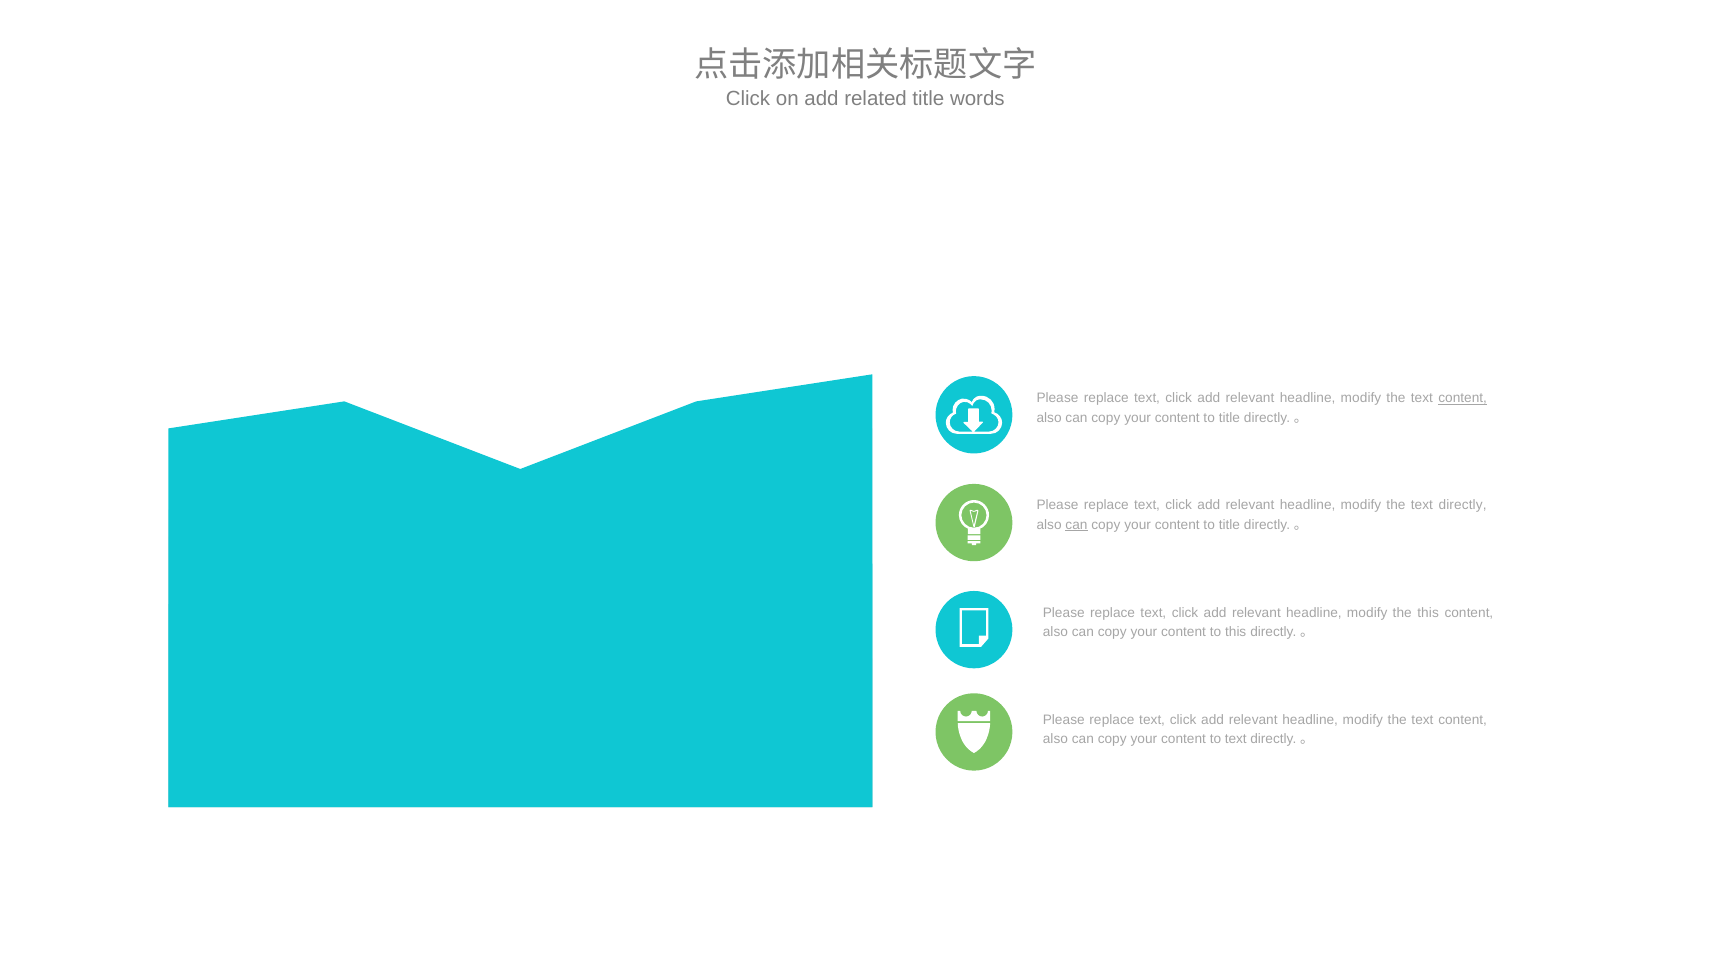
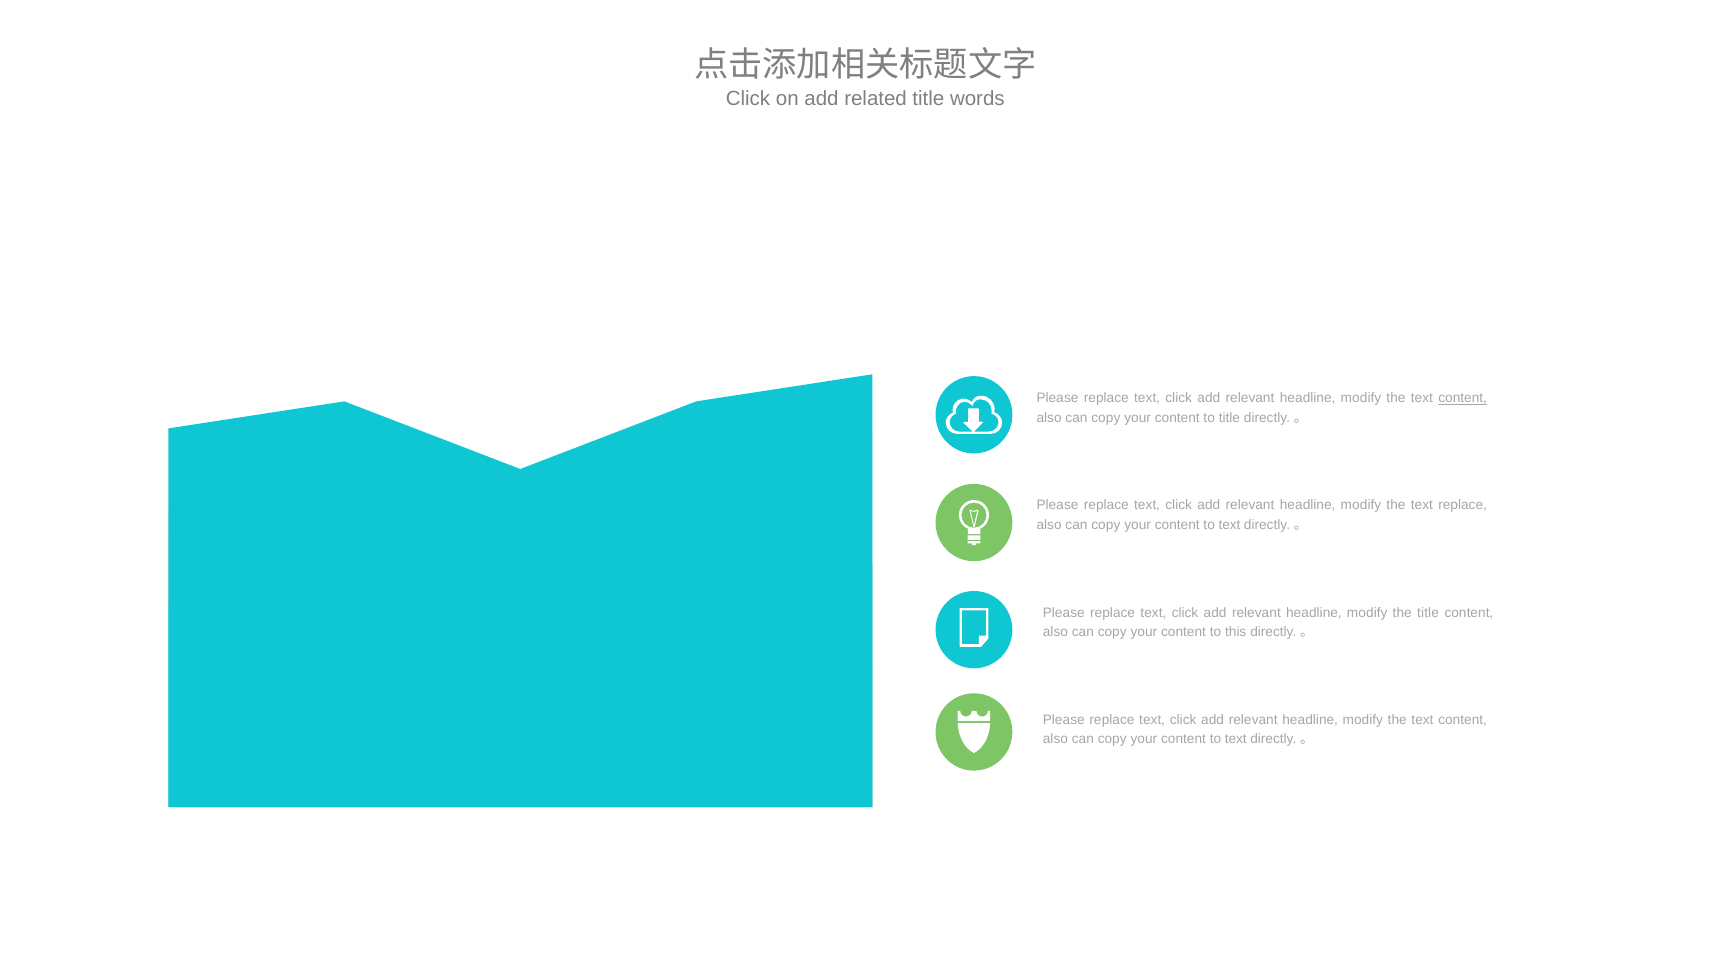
the text directly: directly -> replace
can at (1077, 525) underline: present -> none
title at (1229, 525): title -> text
the this: this -> title
